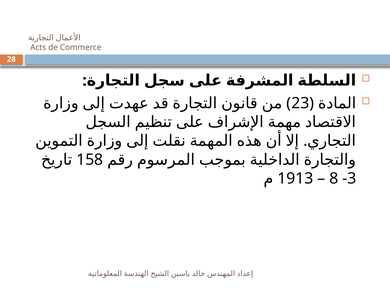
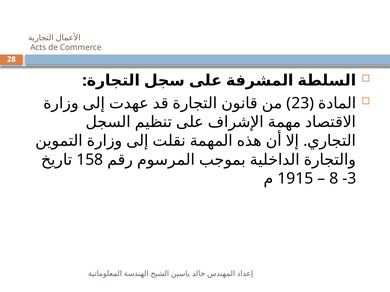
1913: 1913 -> 1915
